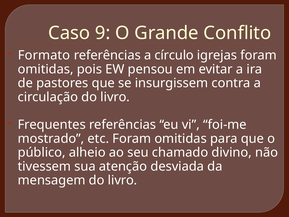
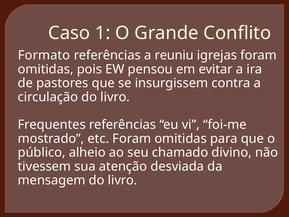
9: 9 -> 1
círculo: círculo -> reuniu
